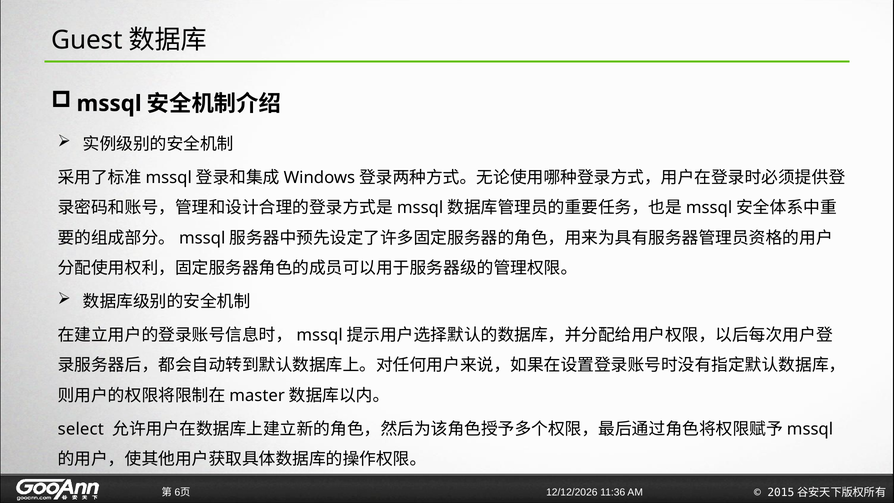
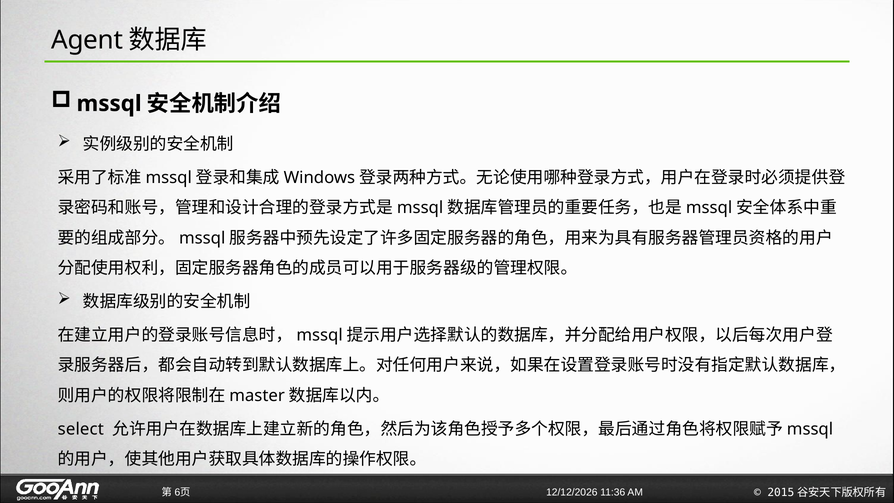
Guest: Guest -> Agent
